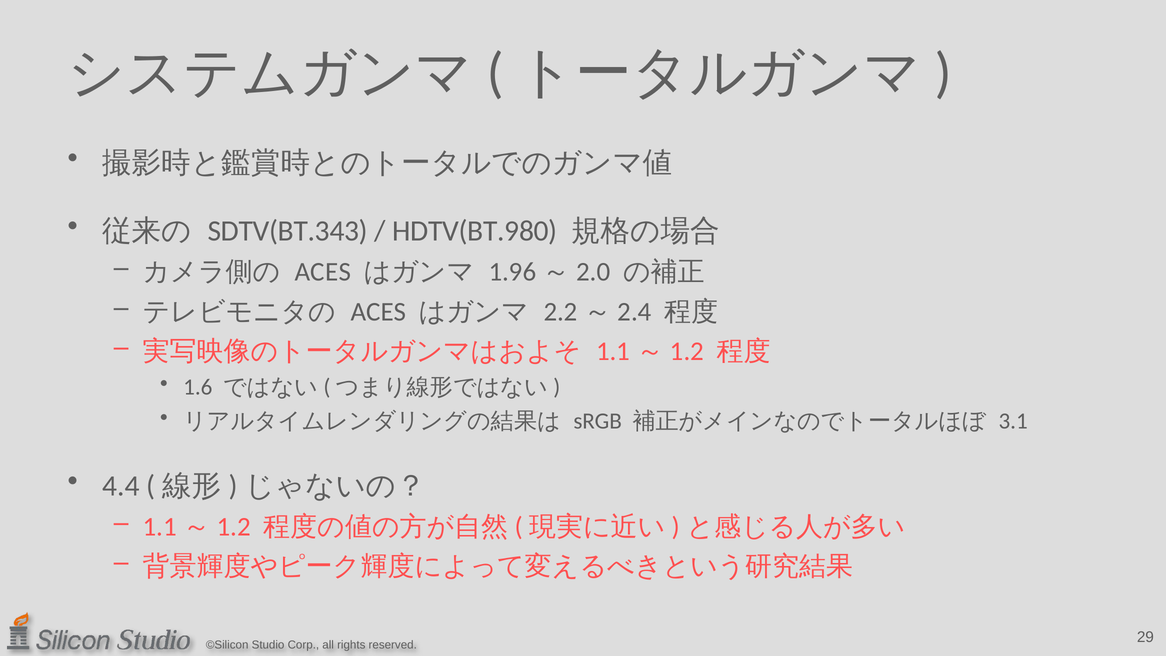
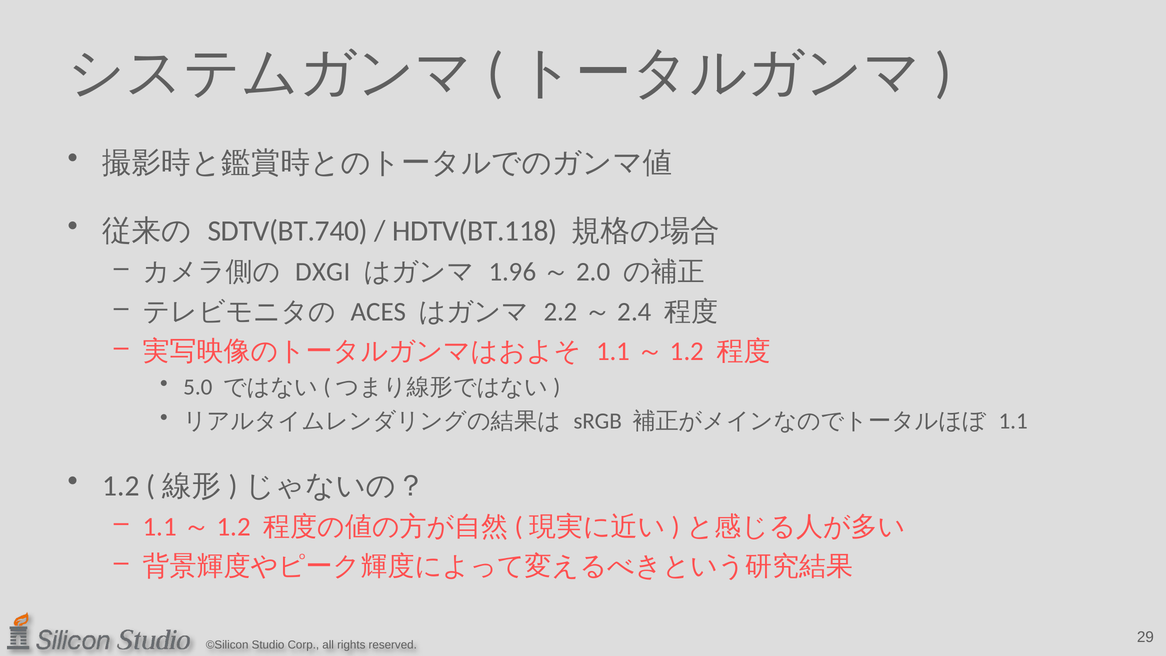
SDTV(BT.343: SDTV(BT.343 -> SDTV(BT.740
HDTV(BT.980: HDTV(BT.980 -> HDTV(BT.118
ACES at (323, 272): ACES -> DXGI
1.6: 1.6 -> 5.0
3.1: 3.1 -> 1.1
4.4: 4.4 -> 1.2
